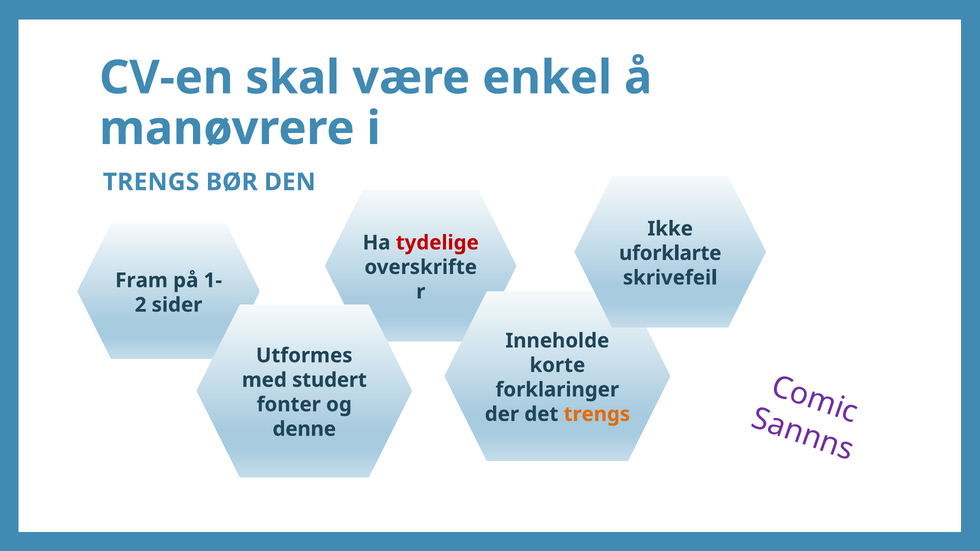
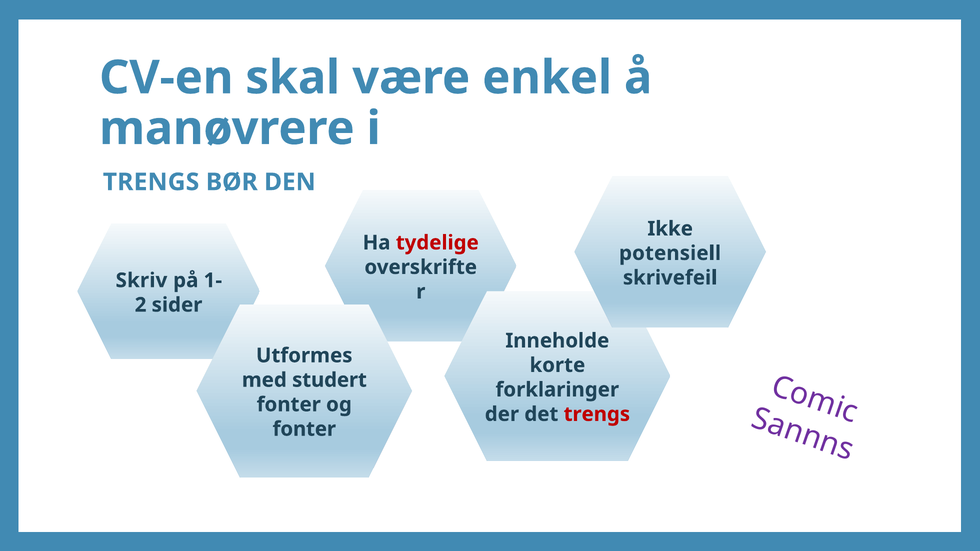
uforklarte: uforklarte -> potensiell
Fram: Fram -> Skriv
trengs at (597, 414) colour: orange -> red
denne at (304, 429): denne -> fonter
